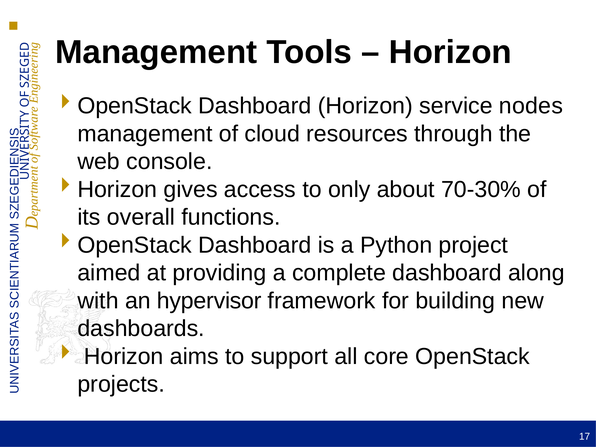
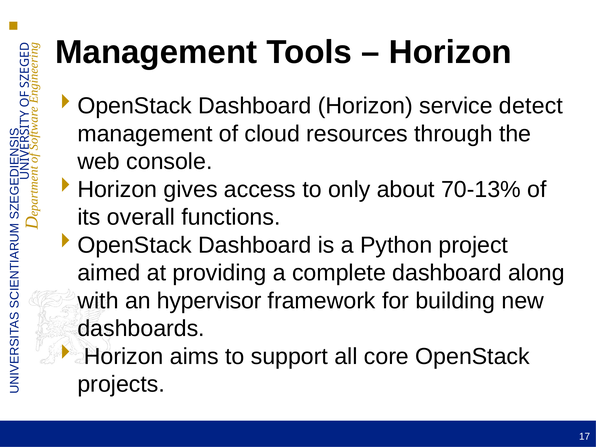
nodes: nodes -> detect
70-30%: 70-30% -> 70-13%
